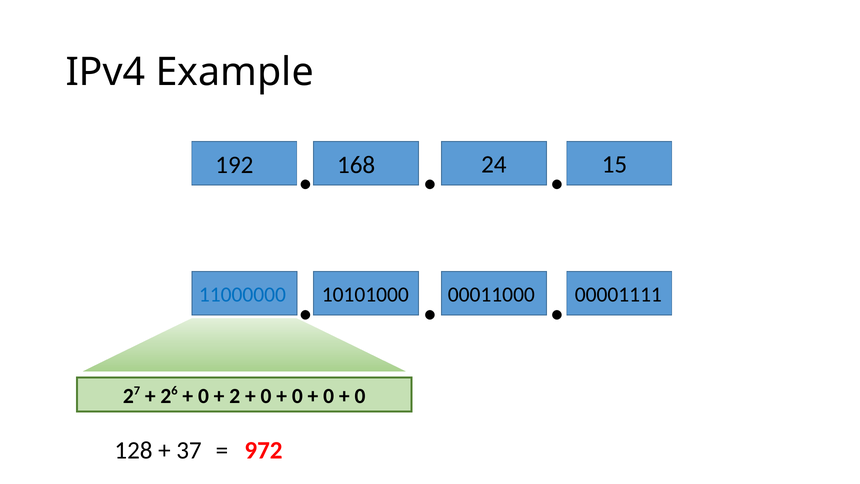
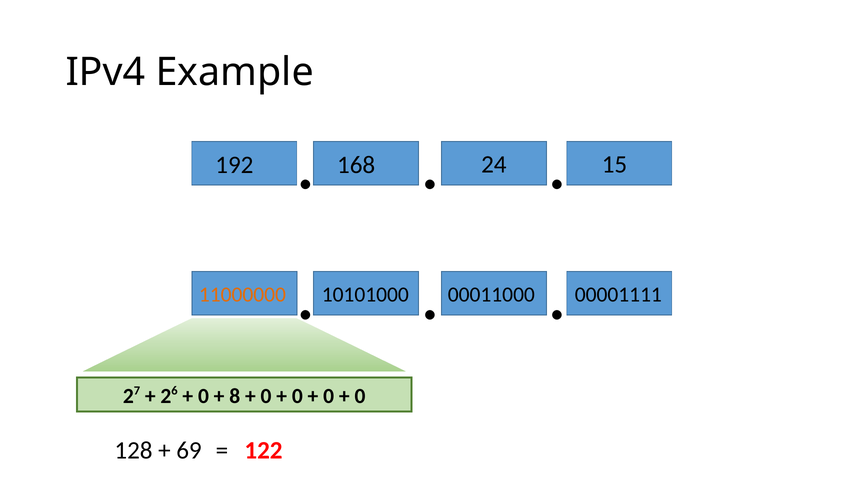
11000000 colour: blue -> orange
2 at (235, 396): 2 -> 8
37: 37 -> 69
972: 972 -> 122
